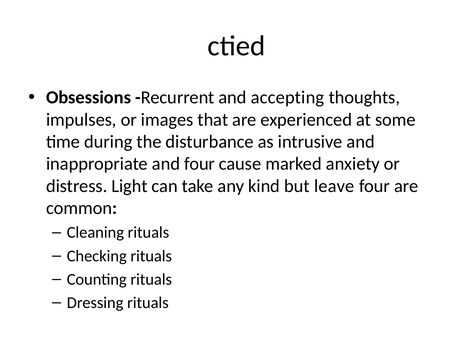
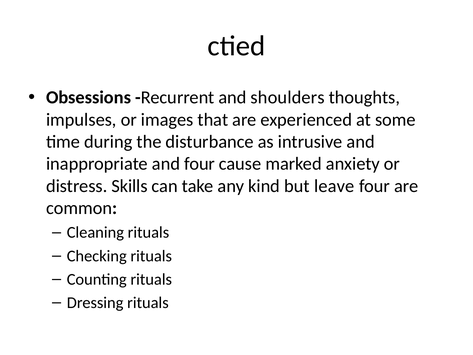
accepting: accepting -> shoulders
Light: Light -> Skills
